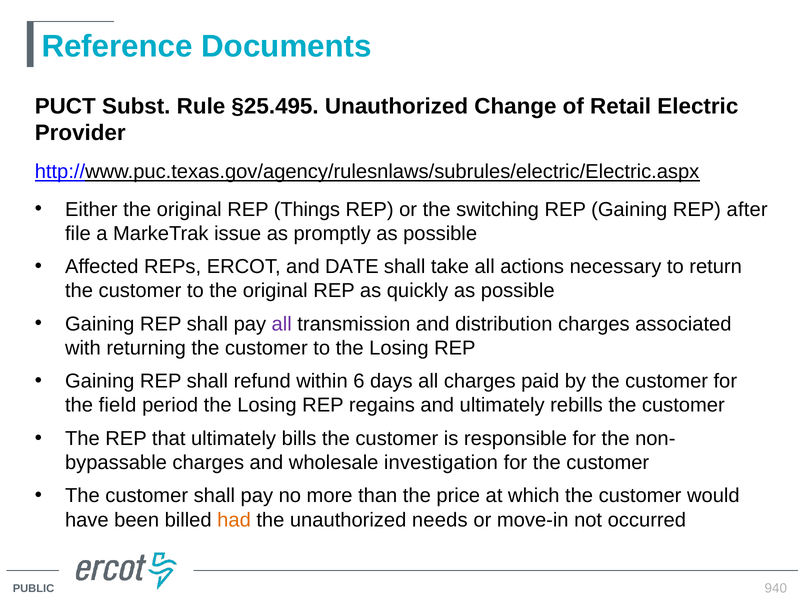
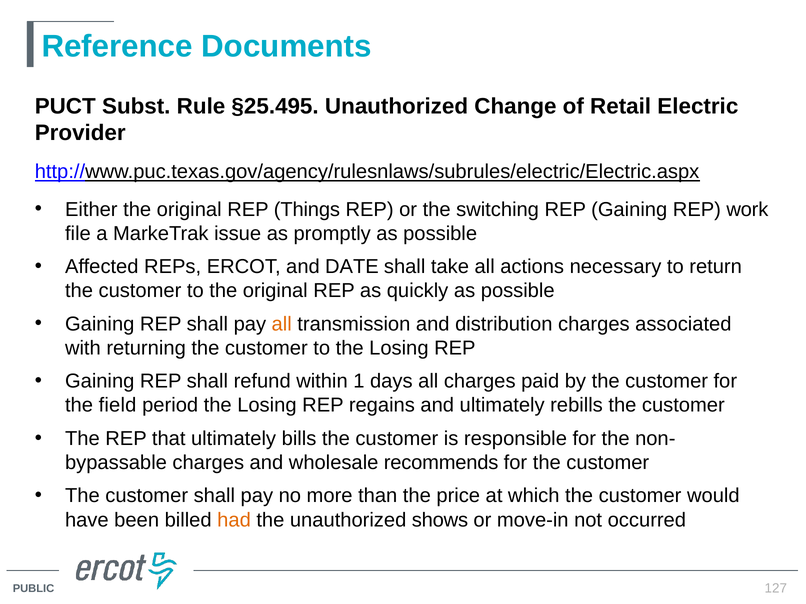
after: after -> work
all at (282, 324) colour: purple -> orange
6: 6 -> 1
investigation: investigation -> recommends
needs: needs -> shows
940: 940 -> 127
